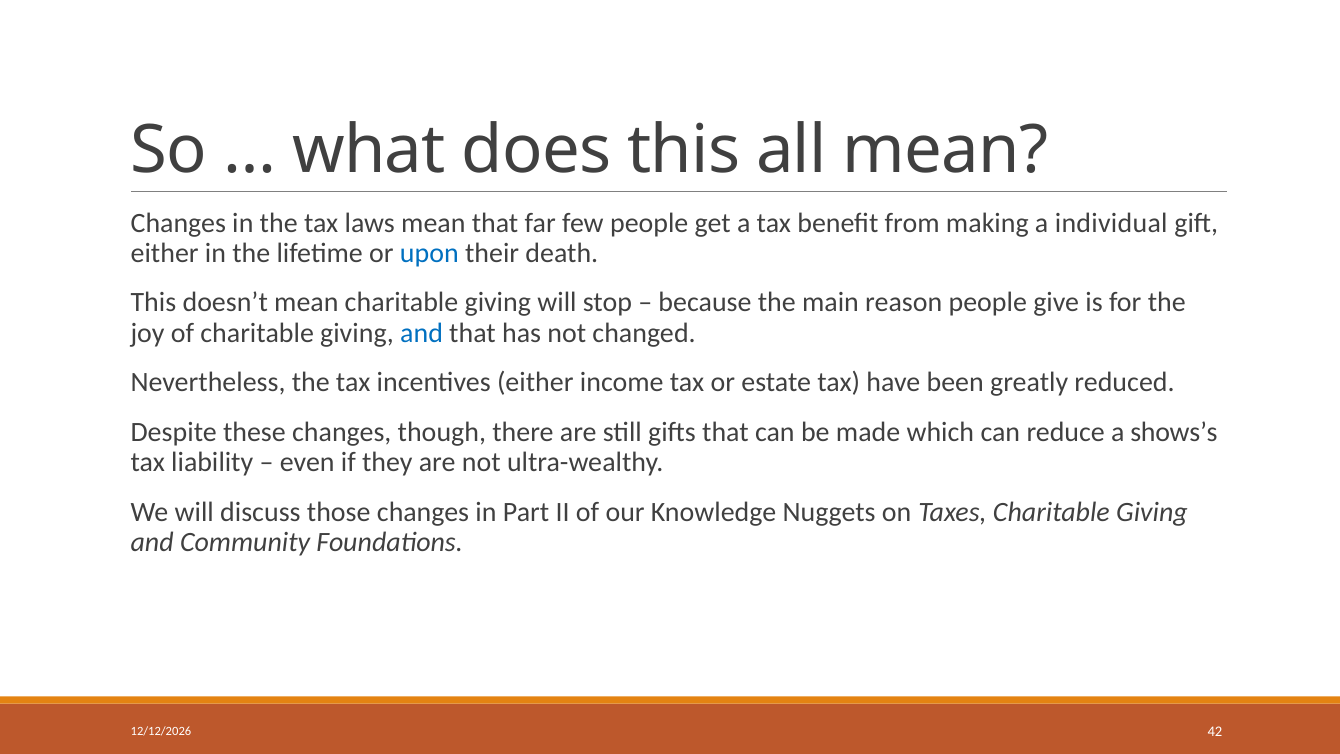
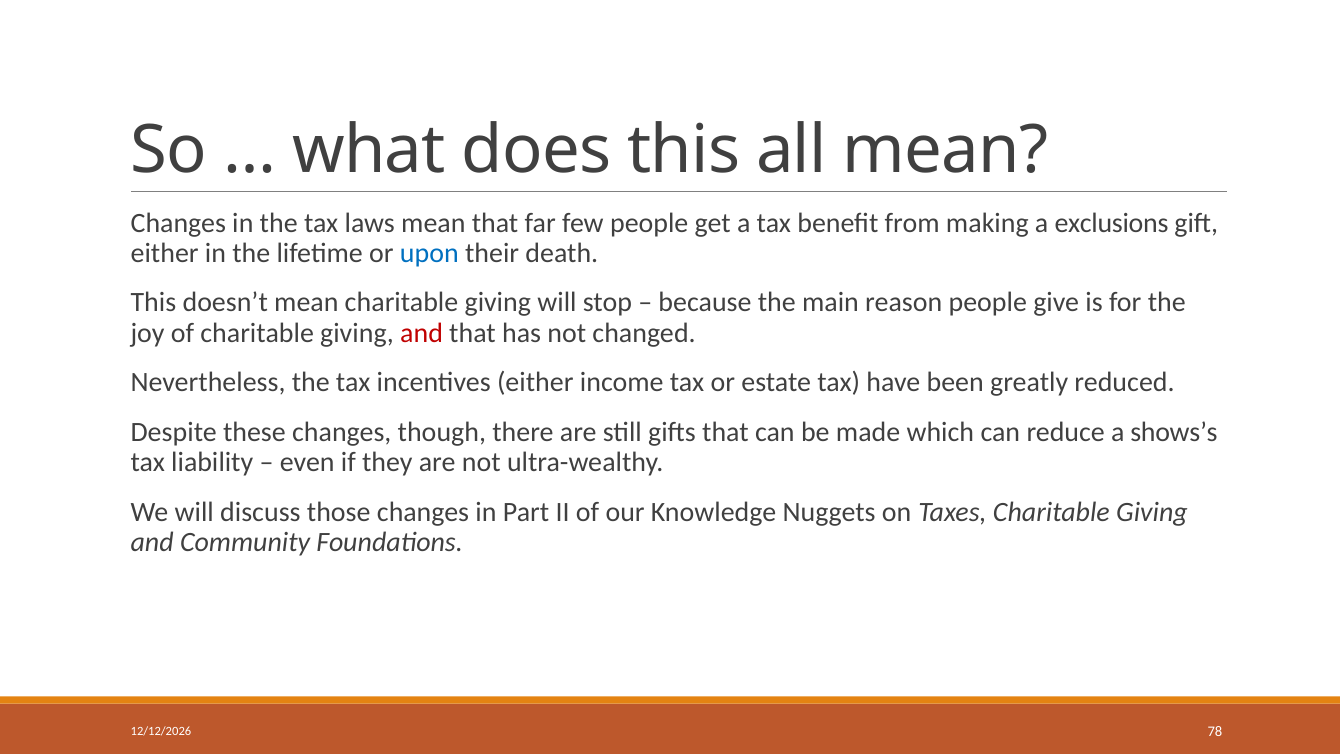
individual: individual -> exclusions
and at (422, 333) colour: blue -> red
42: 42 -> 78
